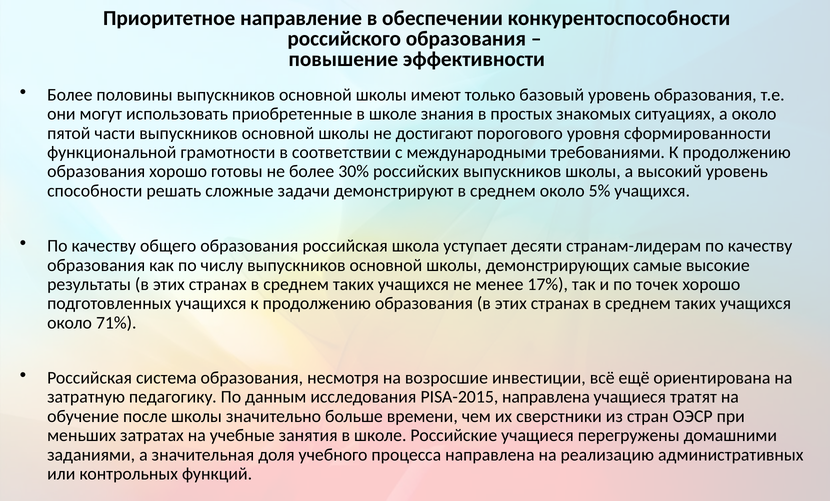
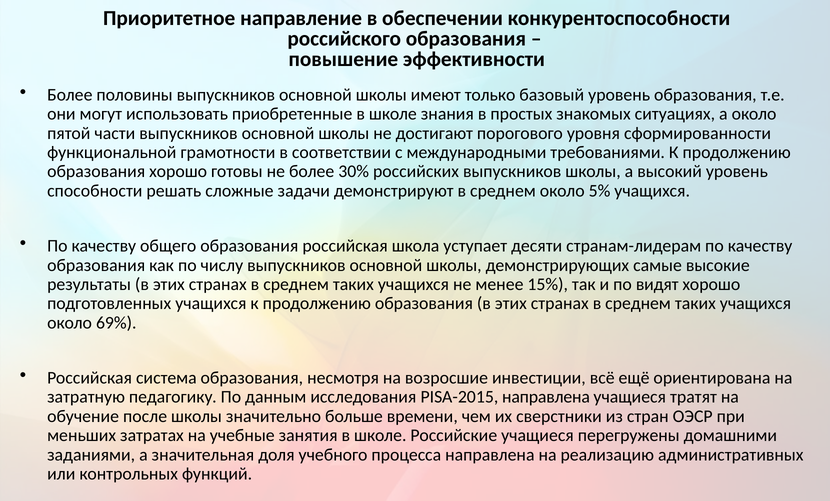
17%: 17% -> 15%
точек: точек -> видят
71%: 71% -> 69%
